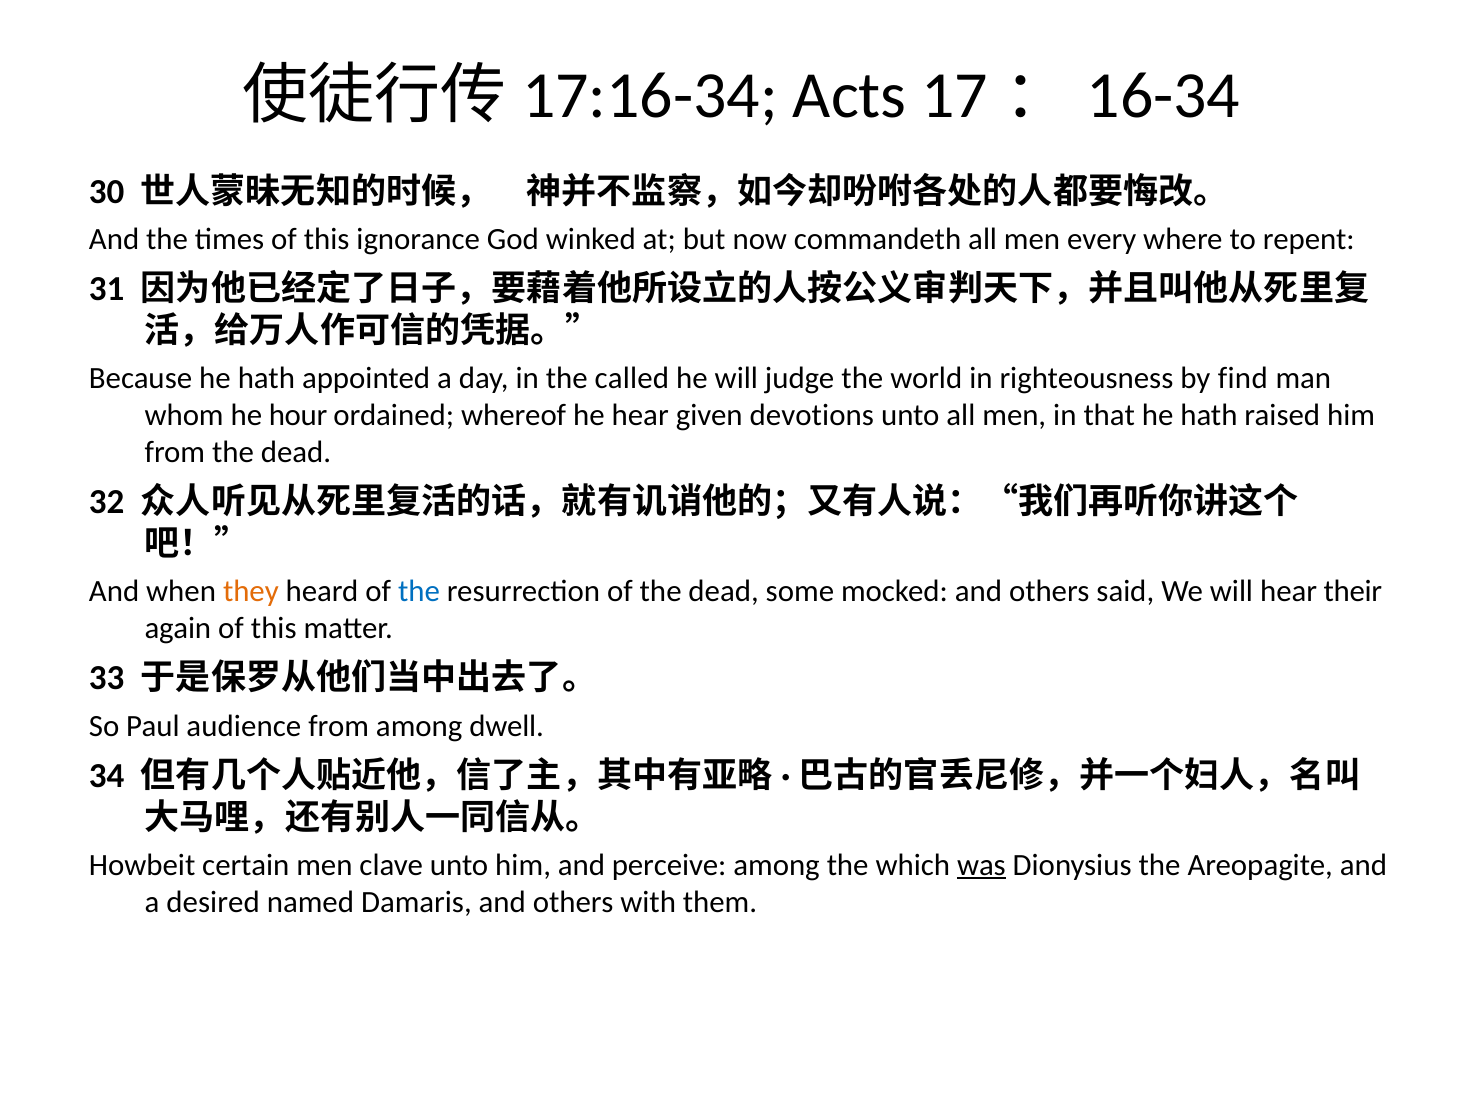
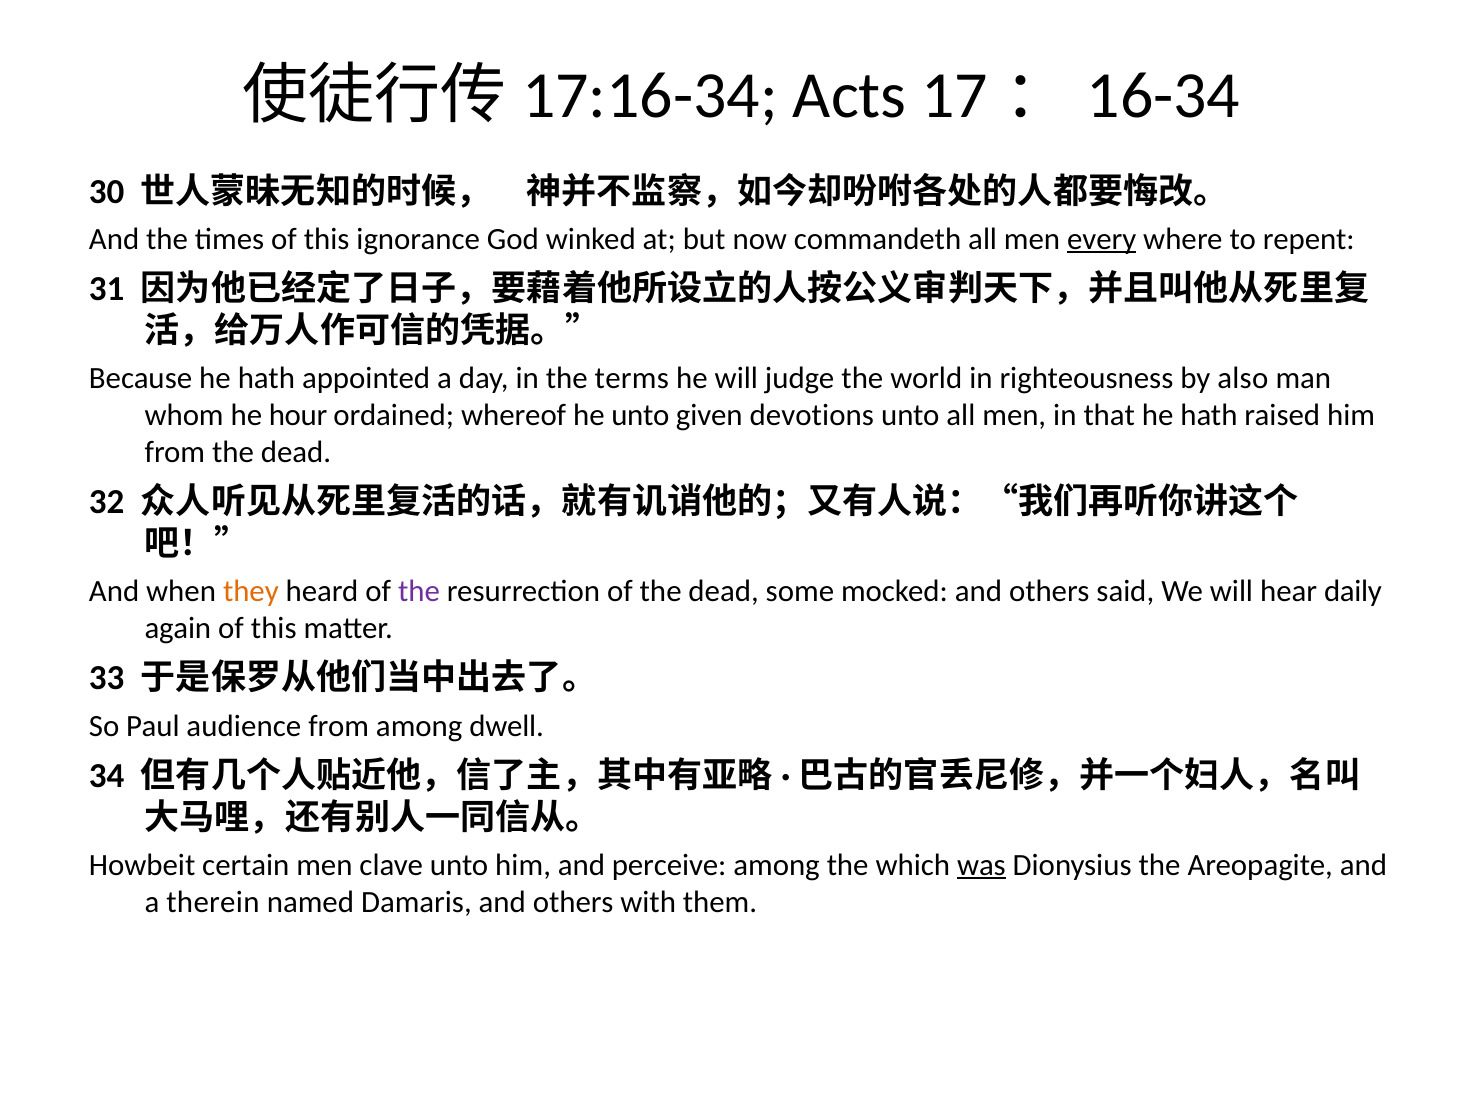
every underline: none -> present
called: called -> terms
find: find -> also
he hear: hear -> unto
the at (419, 592) colour: blue -> purple
their: their -> daily
desired: desired -> therein
